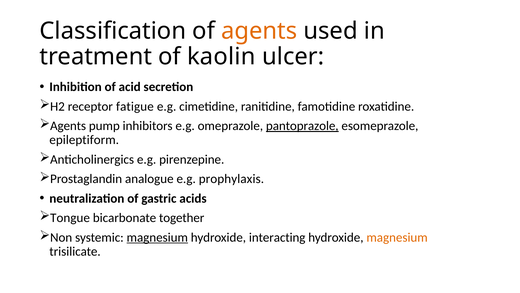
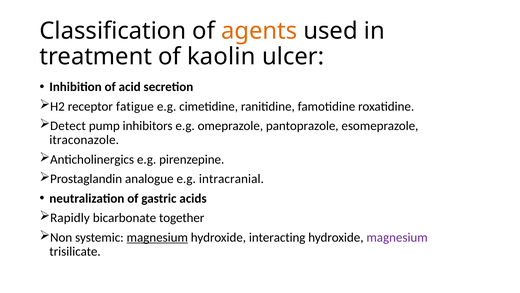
Agents at (68, 126): Agents -> Detect
pantoprazole underline: present -> none
epileptiform: epileptiform -> itraconazole
prophylaxis: prophylaxis -> intracranial
Tongue: Tongue -> Rapidly
magnesium at (397, 237) colour: orange -> purple
